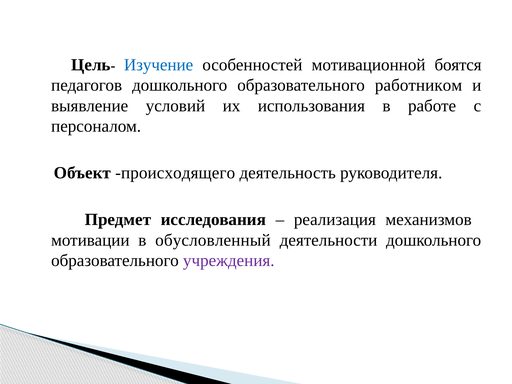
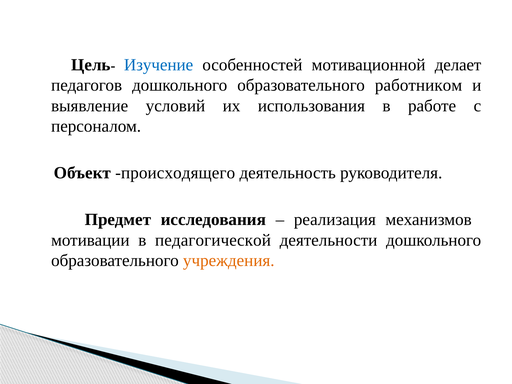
боятся: боятся -> делает
обусловленный: обусловленный -> педагогической
учреждения colour: purple -> orange
